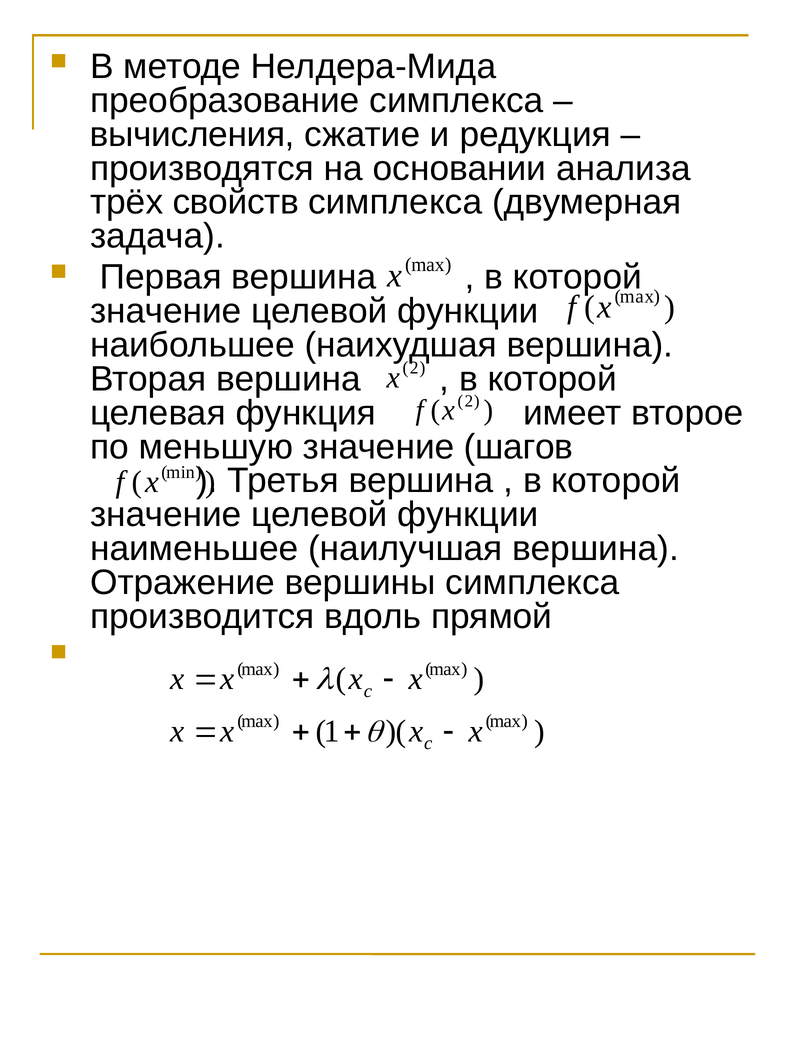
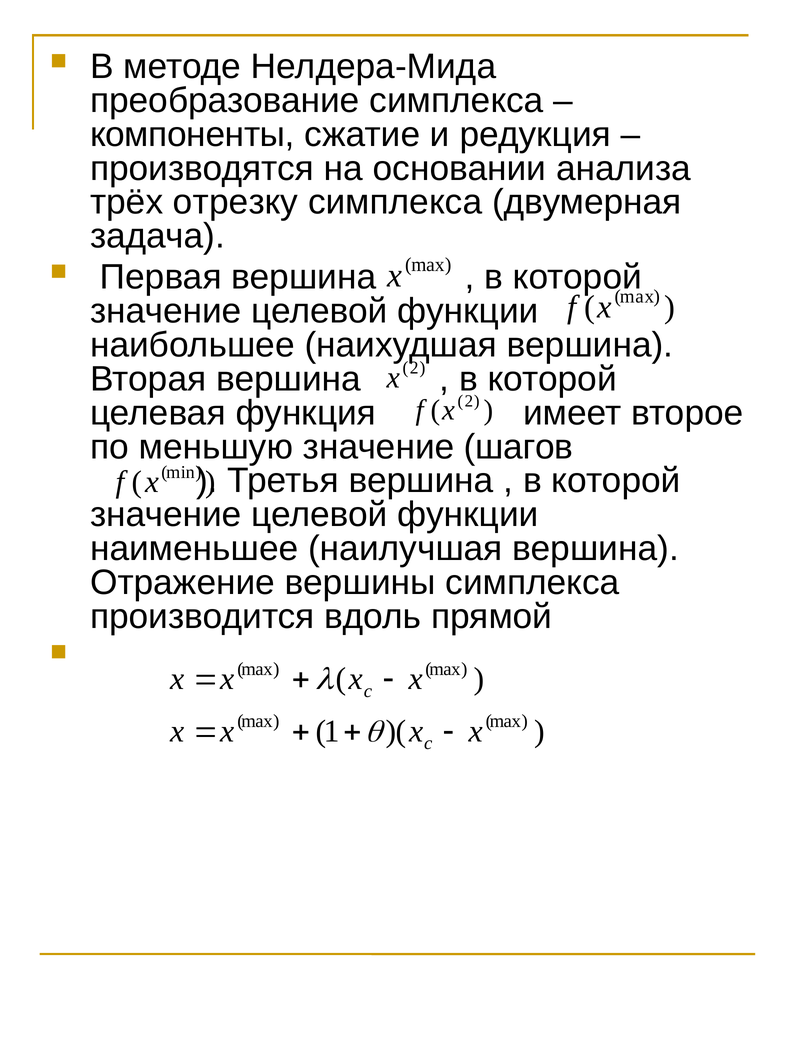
вычисления: вычисления -> компоненты
свойств: свойств -> отрезку
